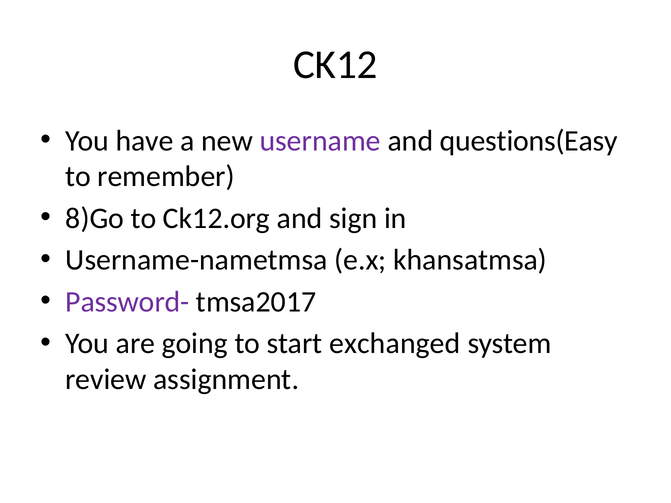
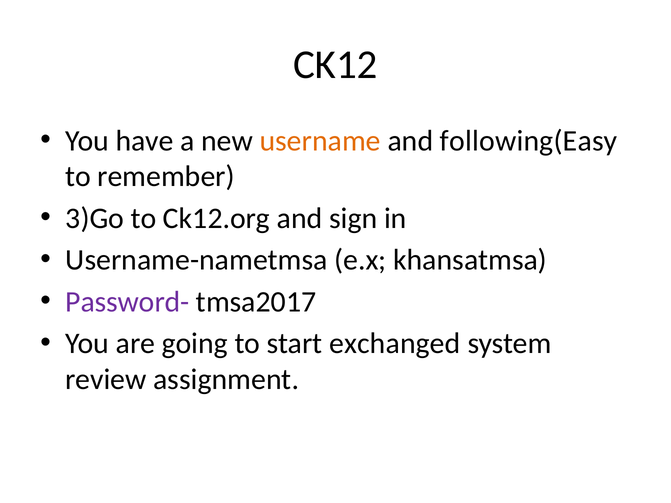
username colour: purple -> orange
questions(Easy: questions(Easy -> following(Easy
8)Go: 8)Go -> 3)Go
